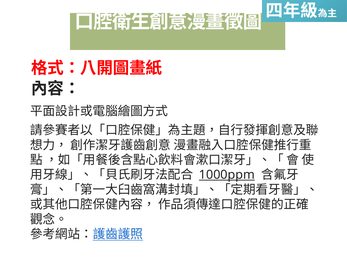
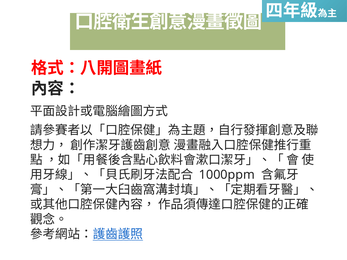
1000ppm underline: present -> none
